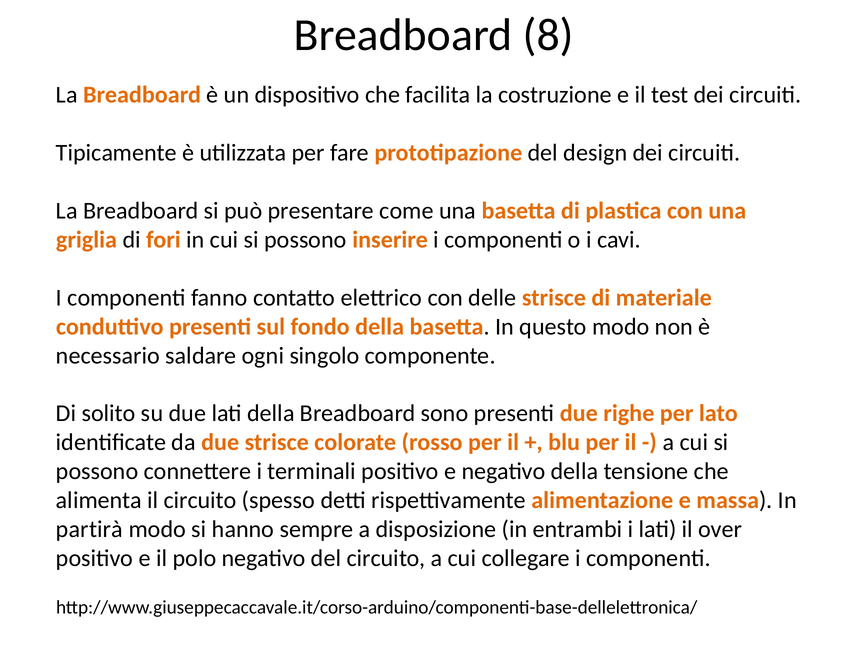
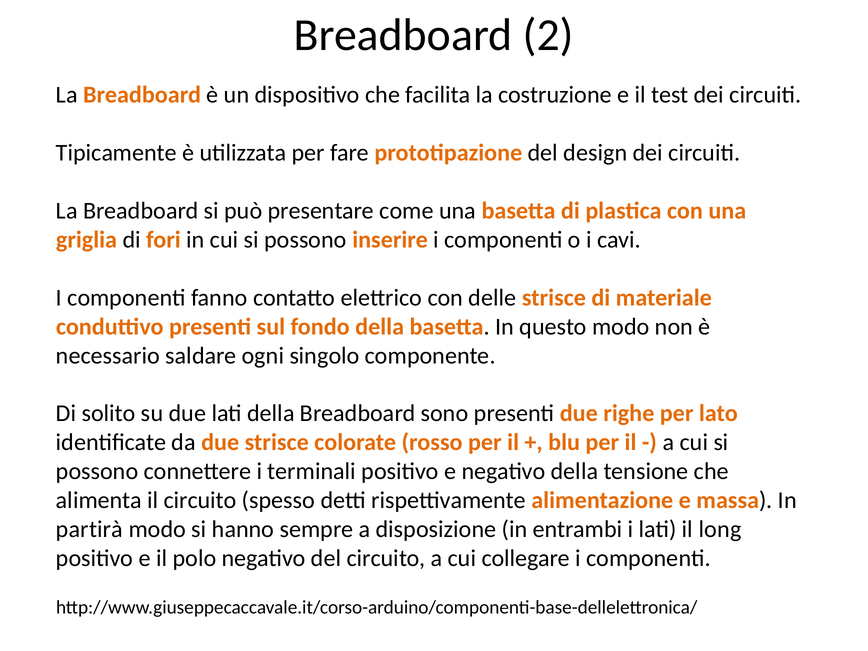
8: 8 -> 2
over: over -> long
